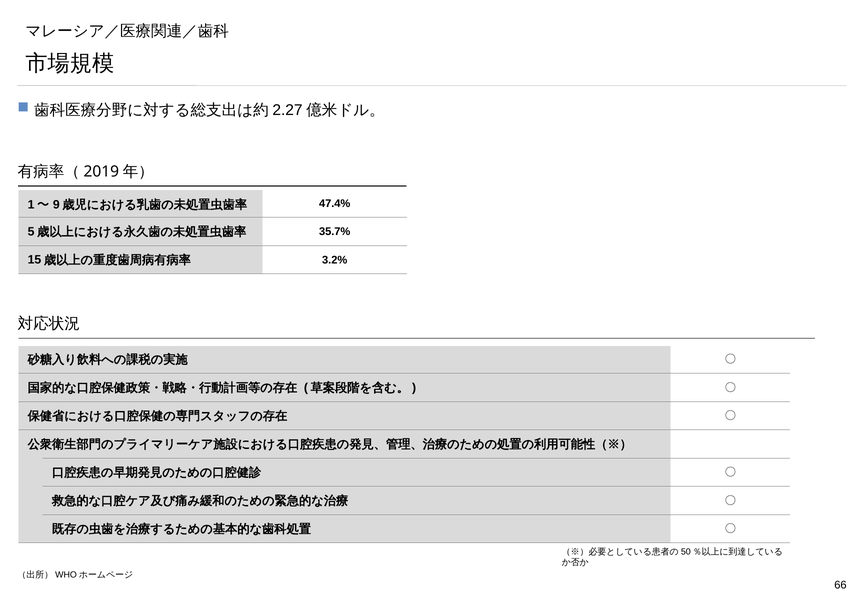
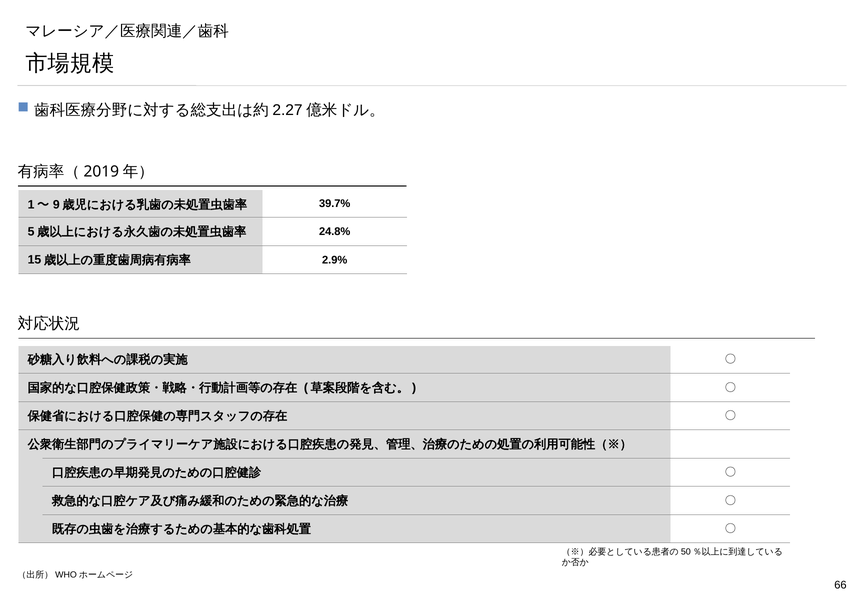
47.4%: 47.4% -> 39.7%
35.7%: 35.7% -> 24.8%
3.2%: 3.2% -> 2.9%
